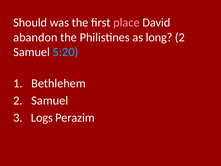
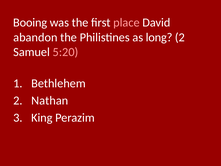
Should: Should -> Booing
5:20 colour: light blue -> pink
Samuel at (50, 100): Samuel -> Nathan
Logs: Logs -> King
